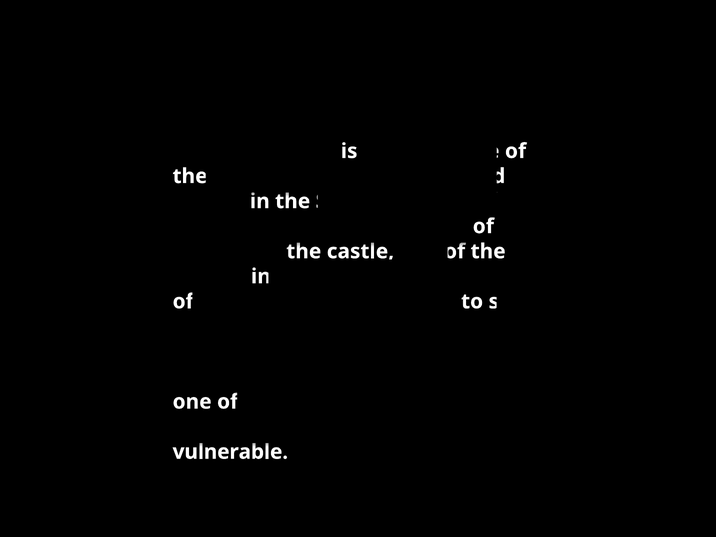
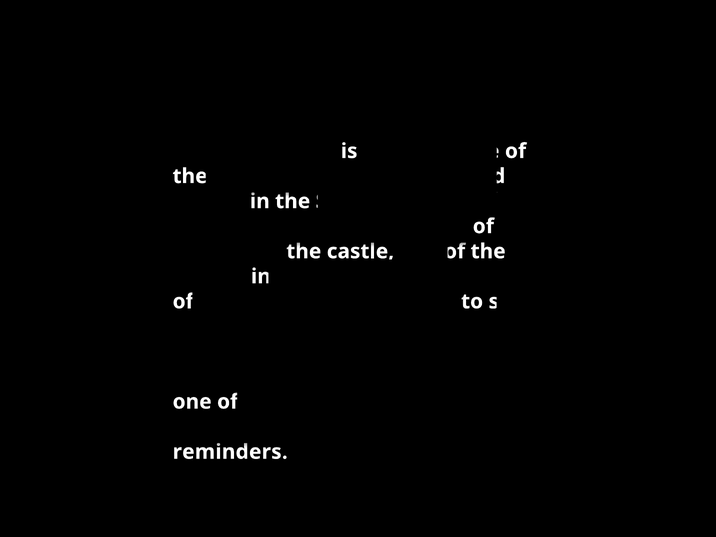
vulnerable: vulnerable -> reminders
